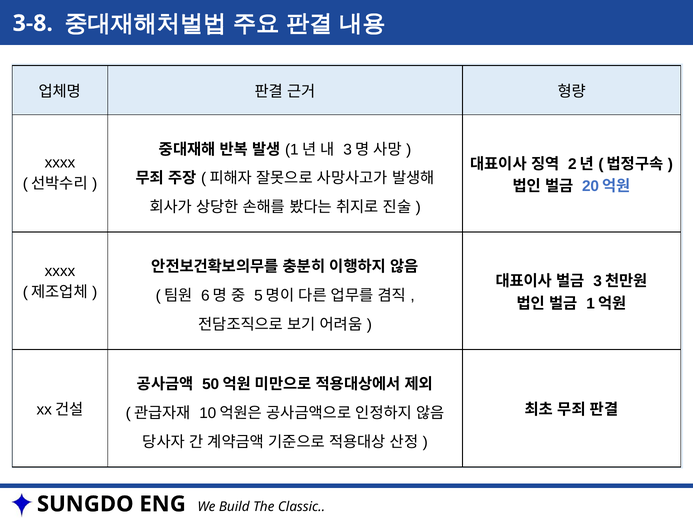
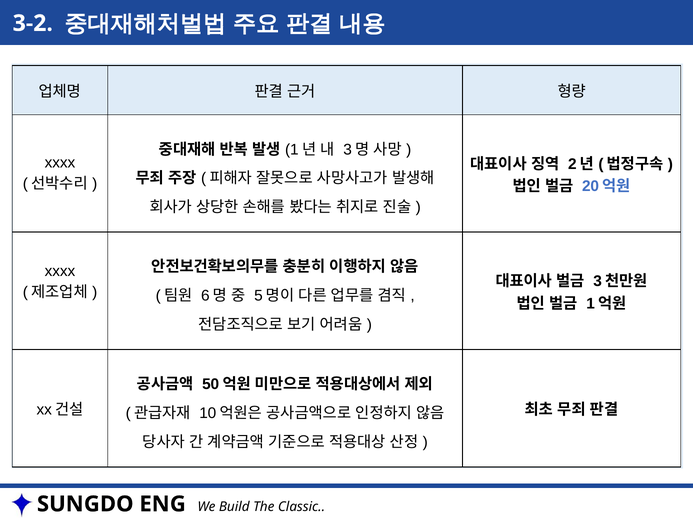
3-8: 3-8 -> 3-2
